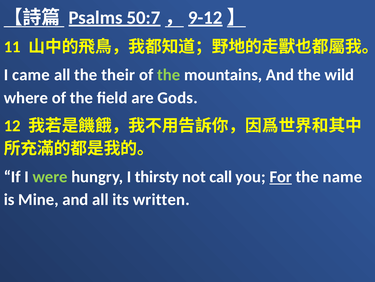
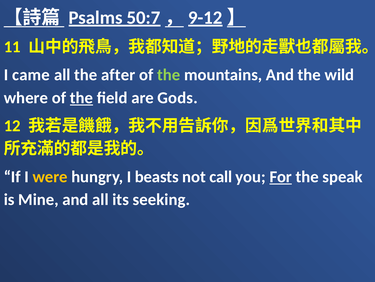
their: their -> after
the at (82, 97) underline: none -> present
were colour: light green -> yellow
thirsty: thirsty -> beasts
name: name -> speak
written: written -> seeking
